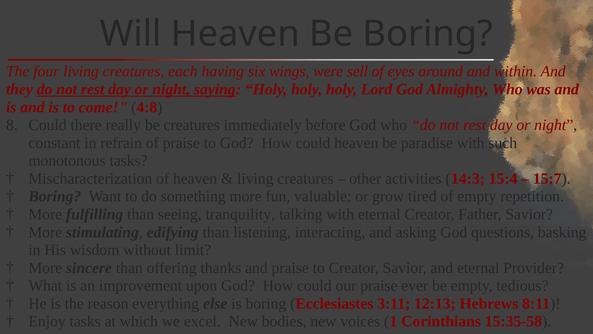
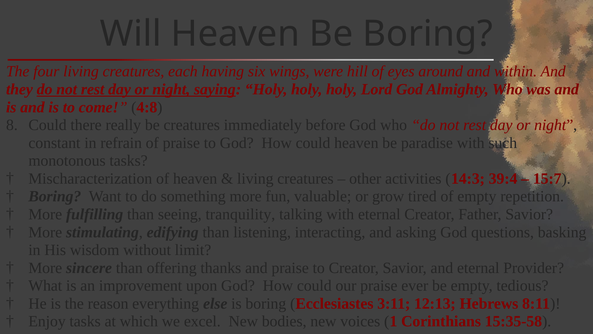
sell: sell -> hill
15:4: 15:4 -> 39:4
